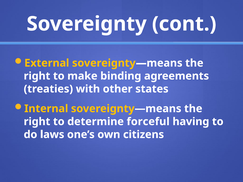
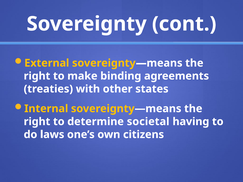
forceful: forceful -> societal
